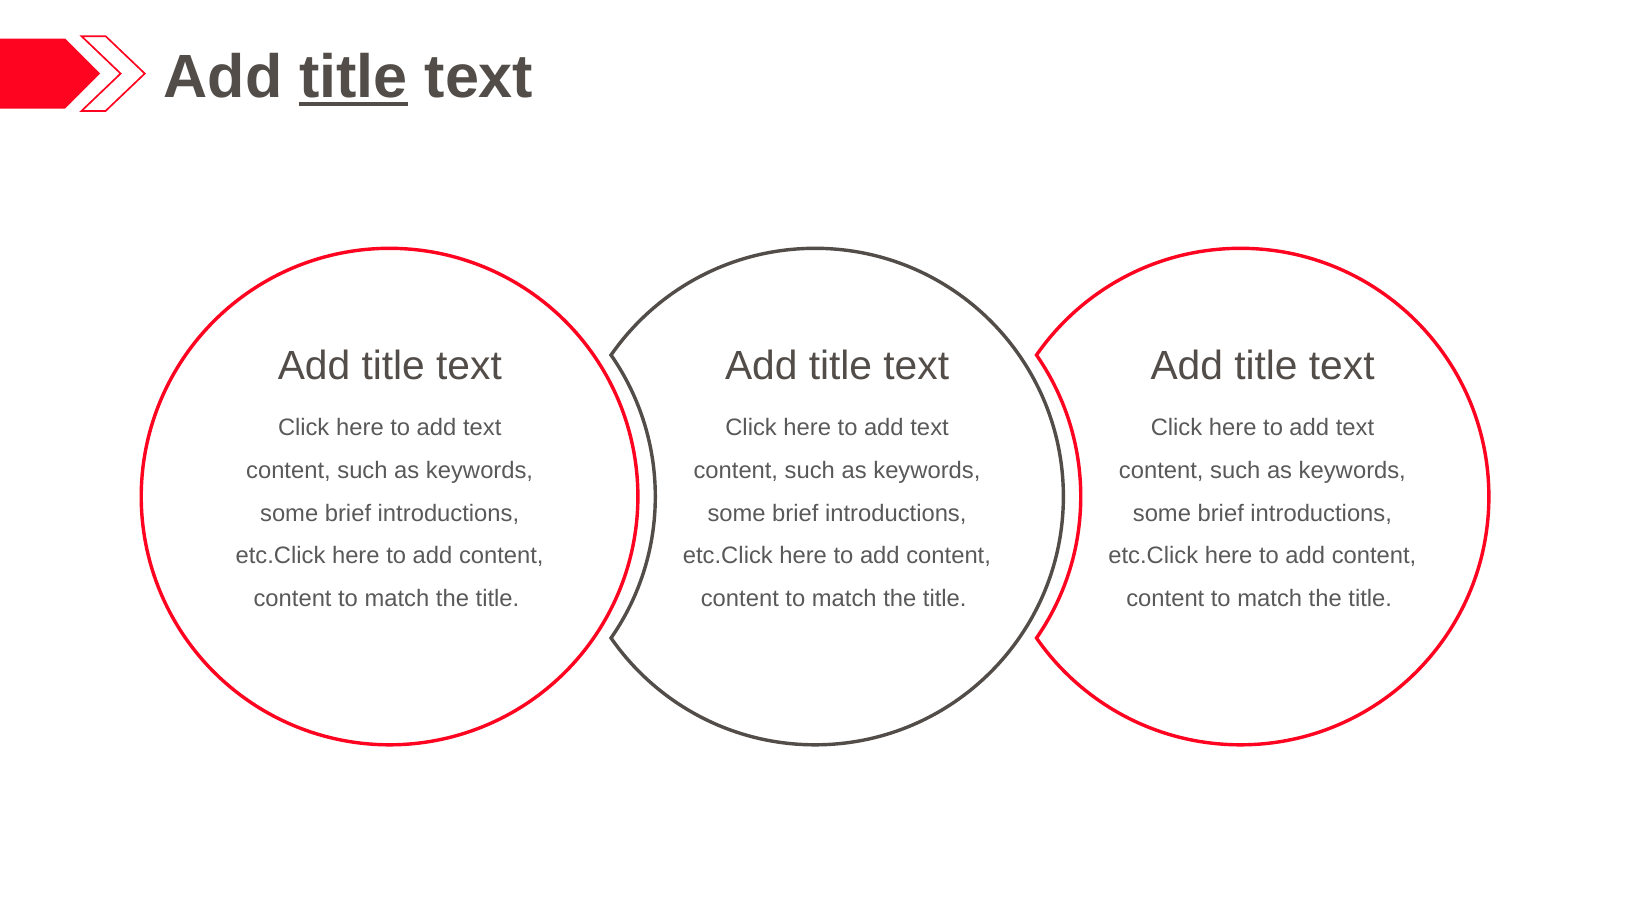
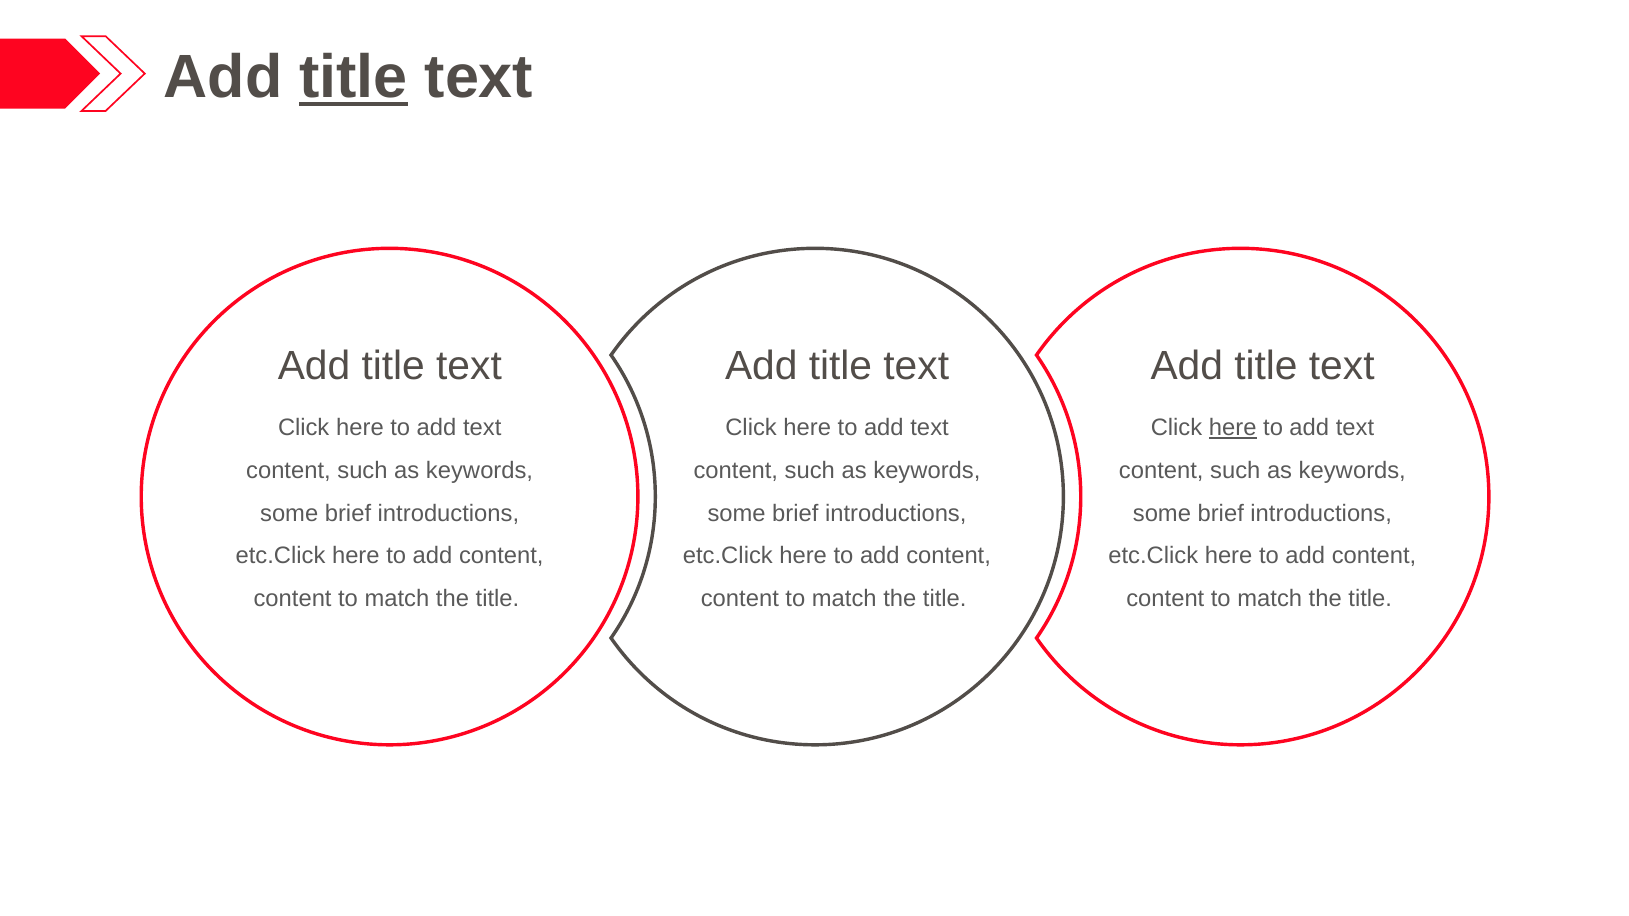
here at (1233, 428) underline: none -> present
